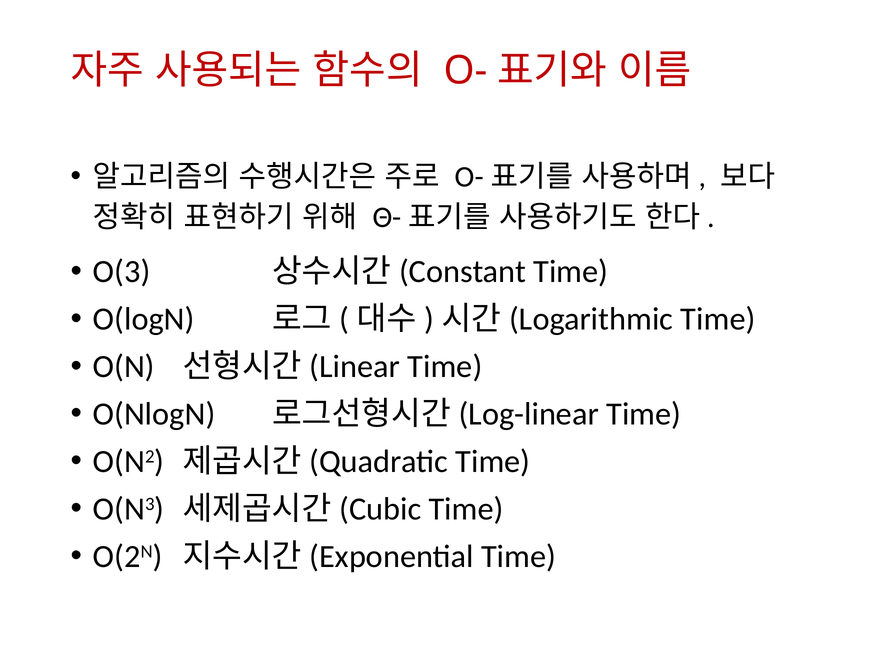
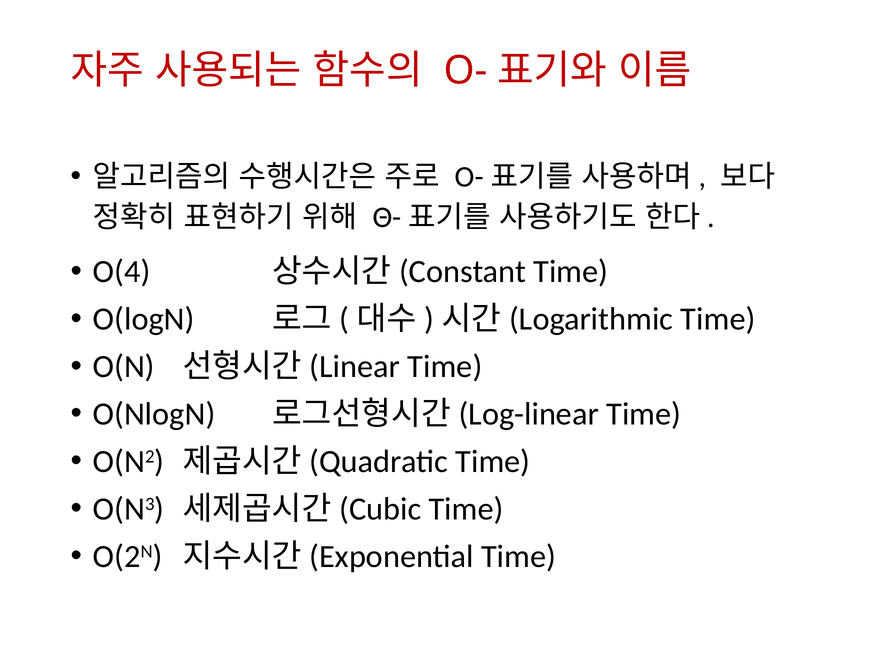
O(3: O(3 -> O(4
